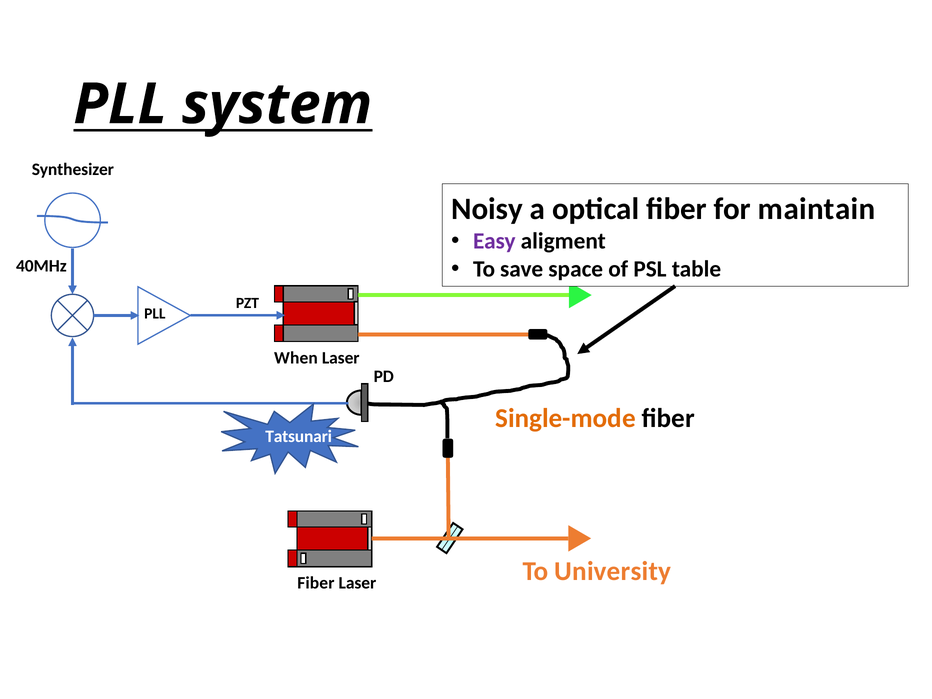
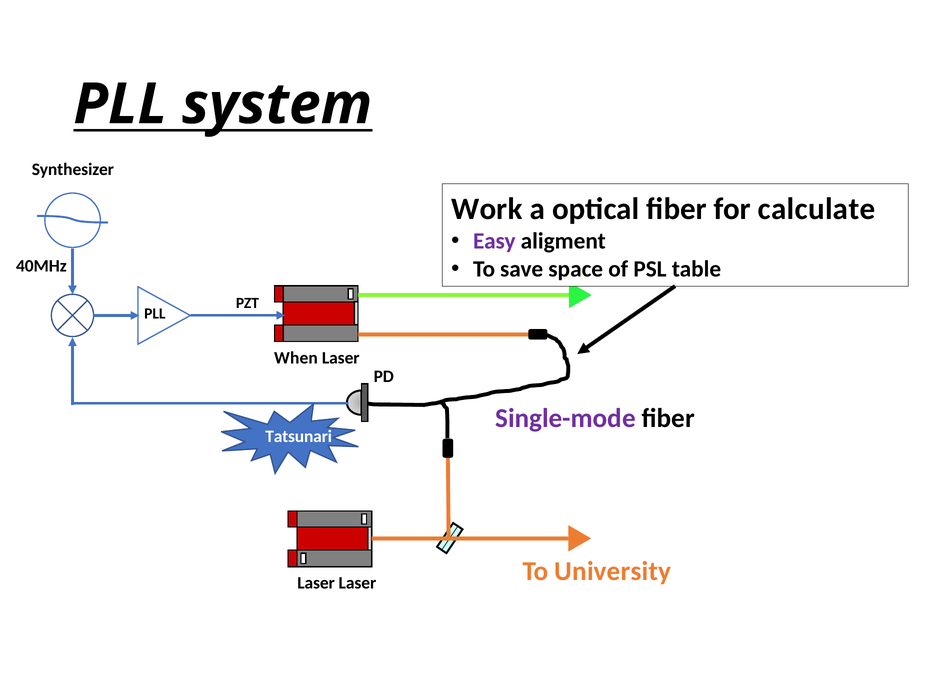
Noisy: Noisy -> Work
maintain: maintain -> calculate
Single-mode colour: orange -> purple
Fiber at (316, 583): Fiber -> Laser
